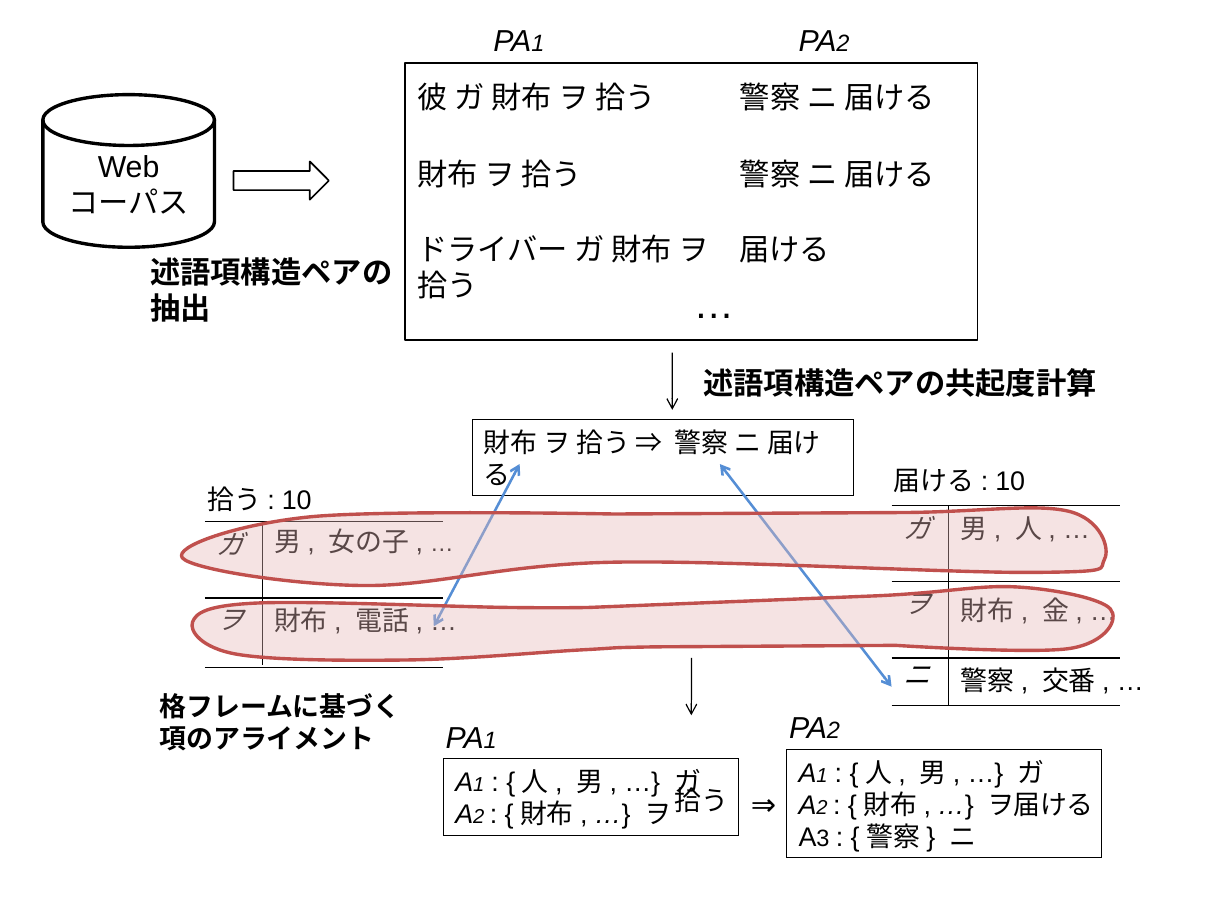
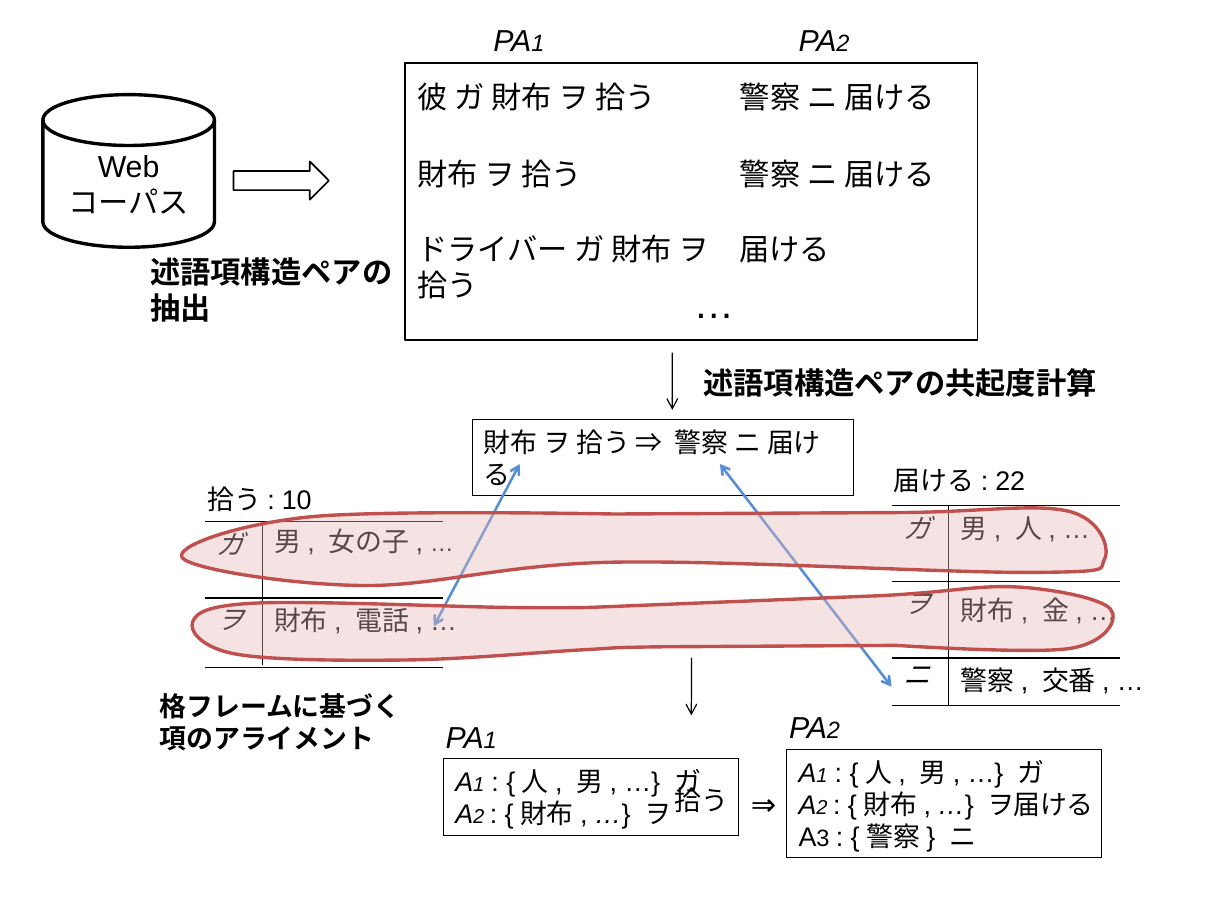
10 at (1010, 481): 10 -> 22
